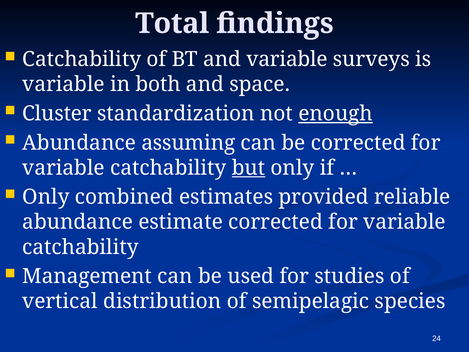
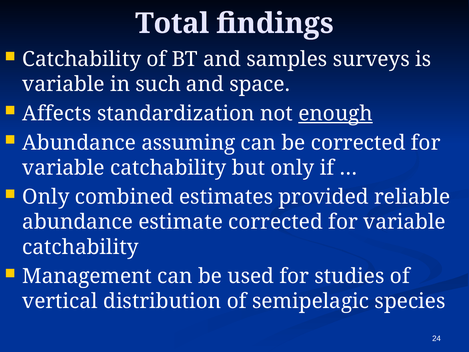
and variable: variable -> samples
both: both -> such
Cluster: Cluster -> Affects
but underline: present -> none
